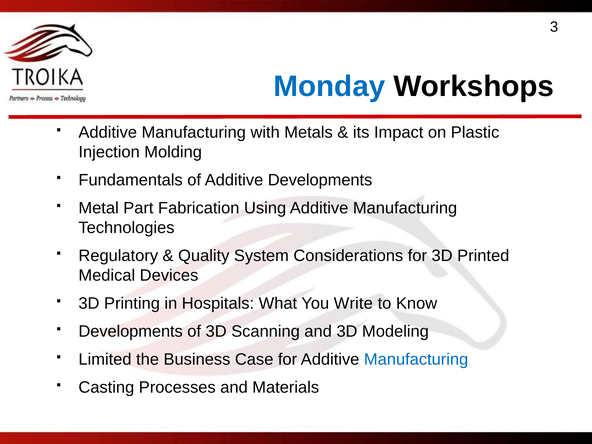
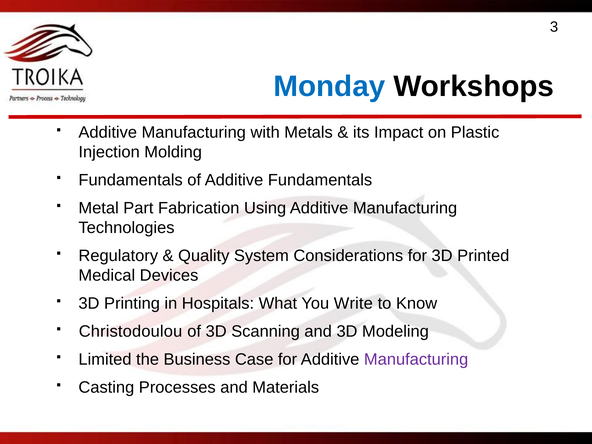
Additive Developments: Developments -> Fundamentals
Developments at (131, 331): Developments -> Christodoulou
Manufacturing at (416, 359) colour: blue -> purple
